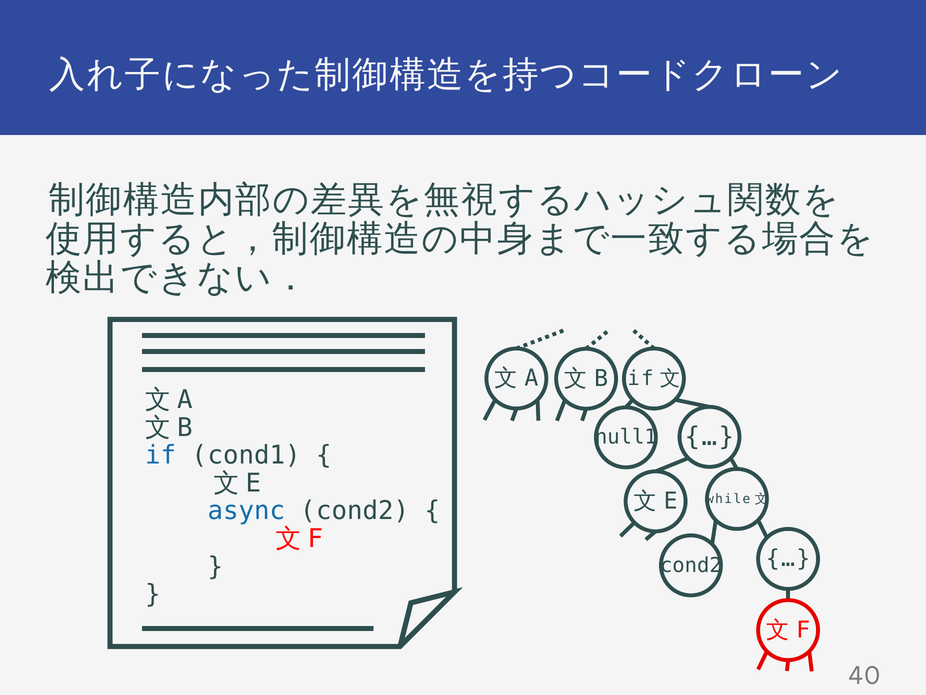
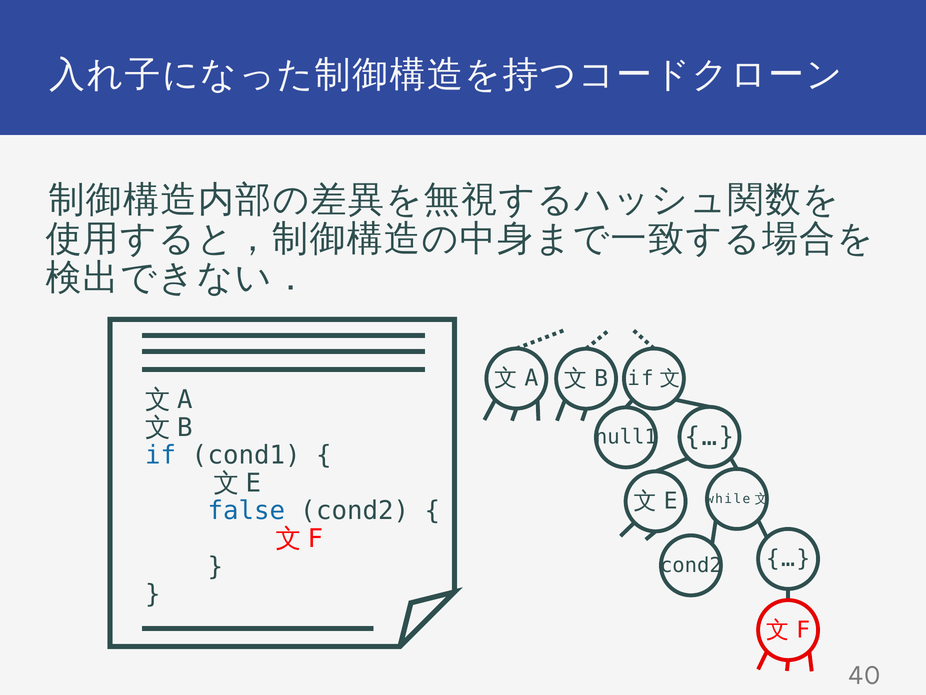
async: async -> false
